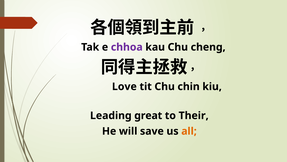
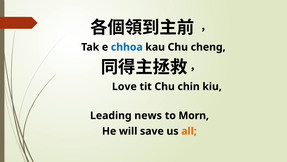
chhoa colour: purple -> blue
great: great -> news
Their: Their -> Morn
